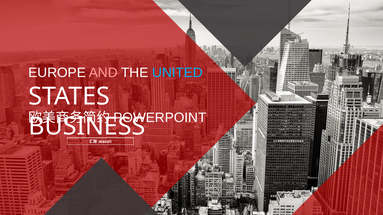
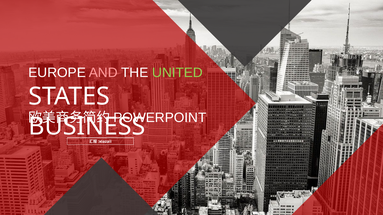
UNITED colour: light blue -> light green
